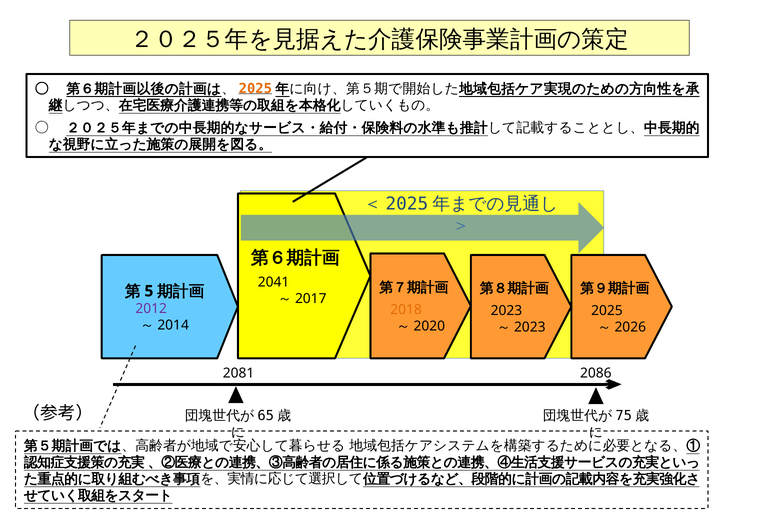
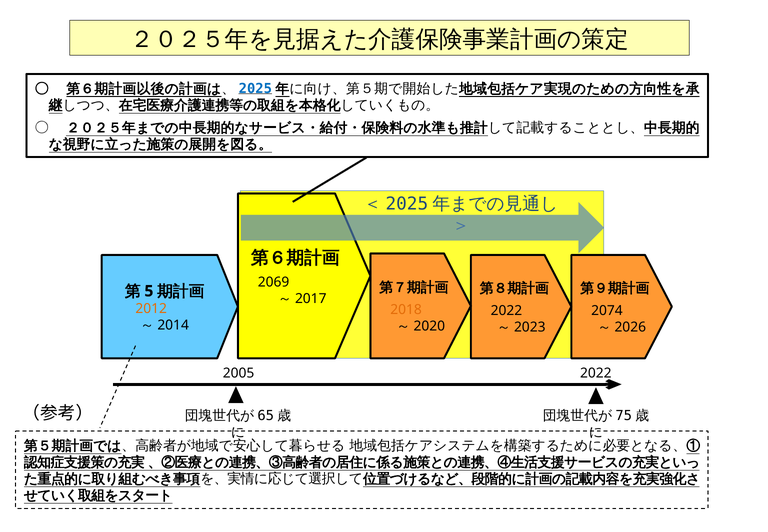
2025 at (255, 89) colour: orange -> blue
2041: 2041 -> 2069
2012 colour: purple -> orange
2023 at (506, 310): 2023 -> 2022
2025 at (607, 310): 2025 -> 2074
2081: 2081 -> 2005
2086 at (596, 373): 2086 -> 2022
